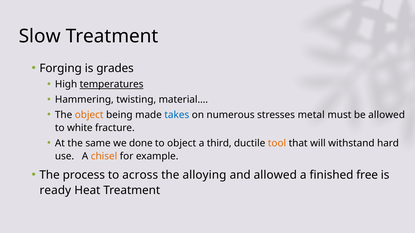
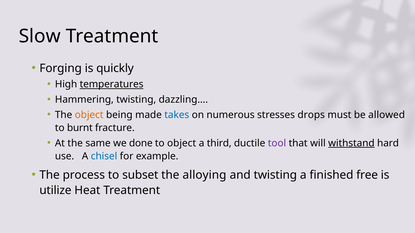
grades: grades -> quickly
material…: material… -> dazzling…
metal: metal -> drops
white: white -> burnt
tool colour: orange -> purple
withstand underline: none -> present
chisel colour: orange -> blue
across: across -> subset
and allowed: allowed -> twisting
ready: ready -> utilize
